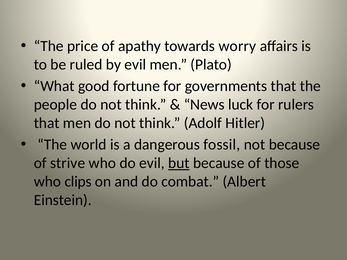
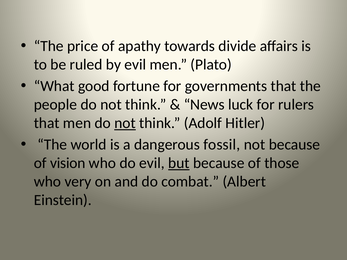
worry: worry -> divide
not at (125, 123) underline: none -> present
strive: strive -> vision
clips: clips -> very
